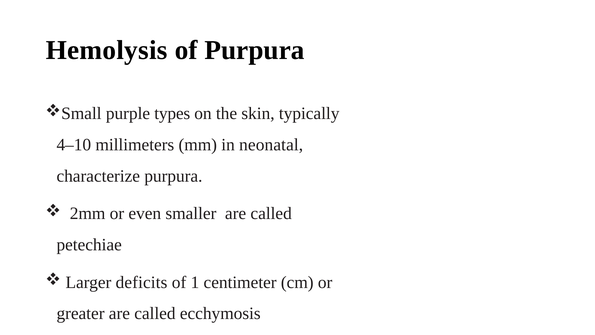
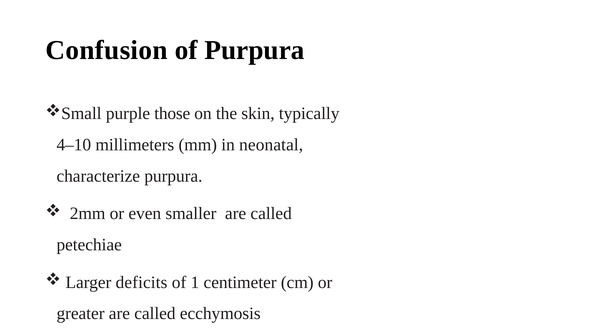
Hemolysis: Hemolysis -> Confusion
types: types -> those
